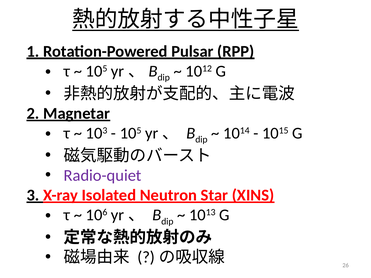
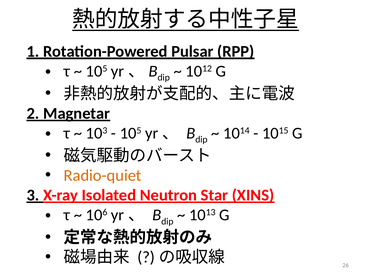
Radio-quiet colour: purple -> orange
